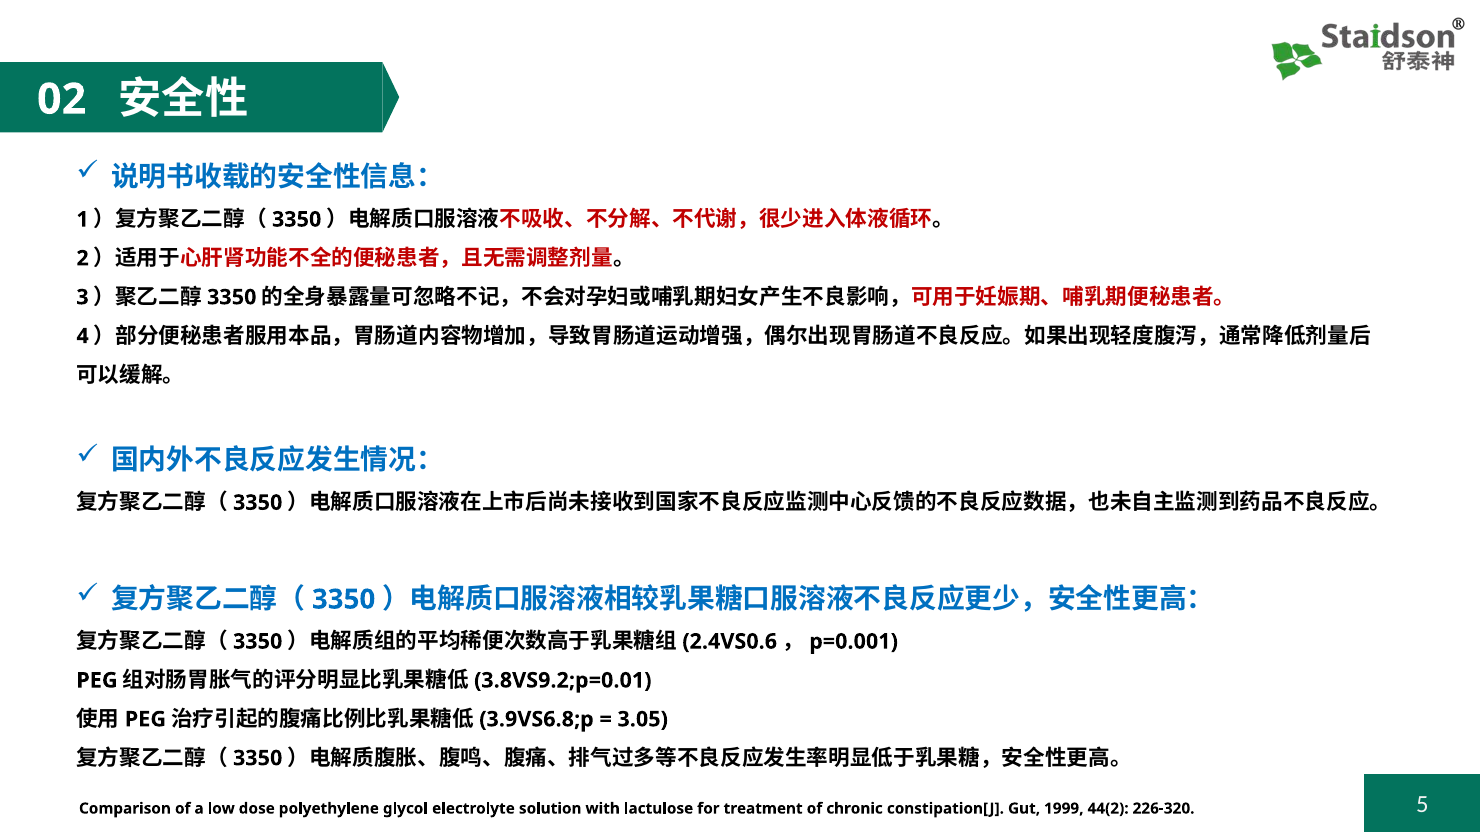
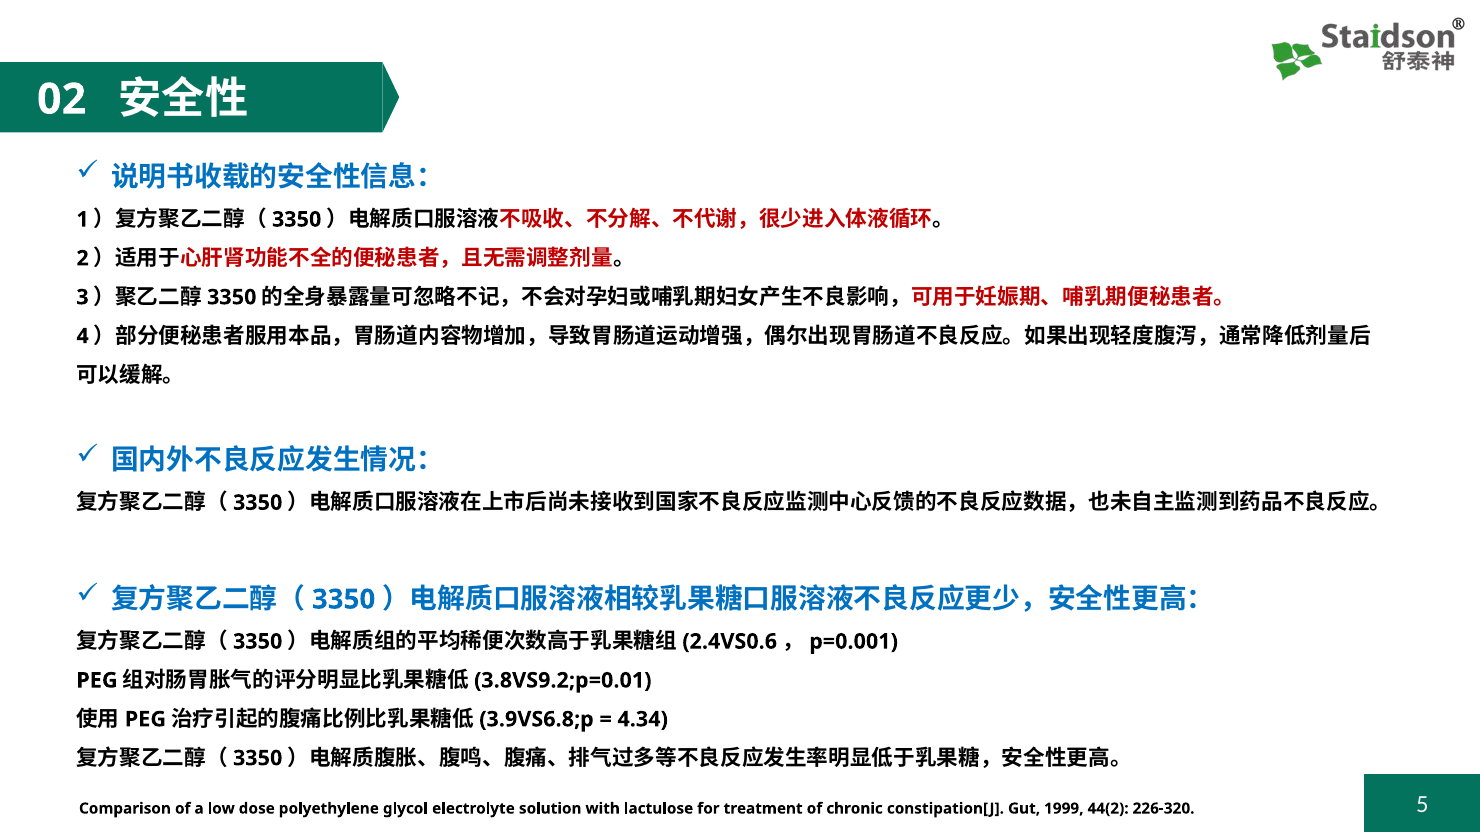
3.05: 3.05 -> 4.34
